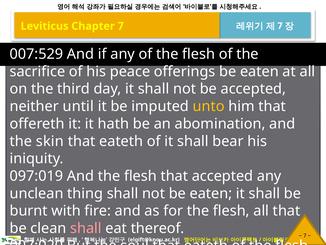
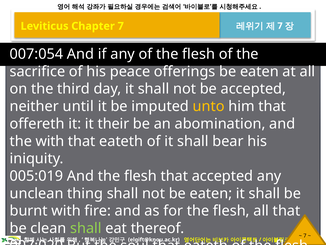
007:529: 007:529 -> 007:054
hath: hath -> their
the skin: skin -> with
097:019: 097:019 -> 005:019
shall at (86, 228) colour: pink -> light green
